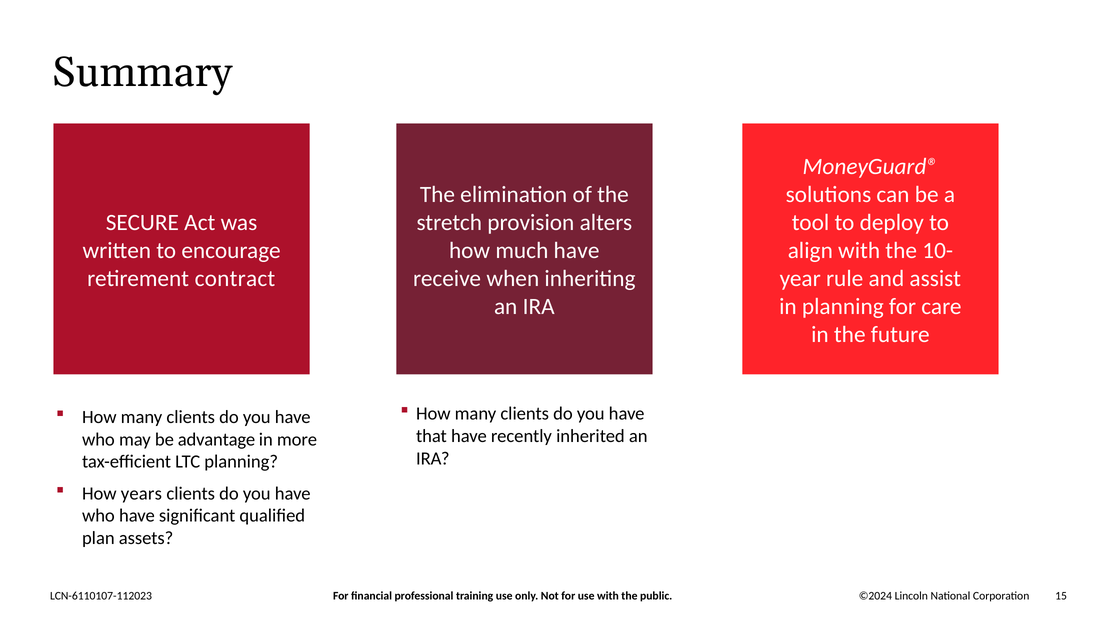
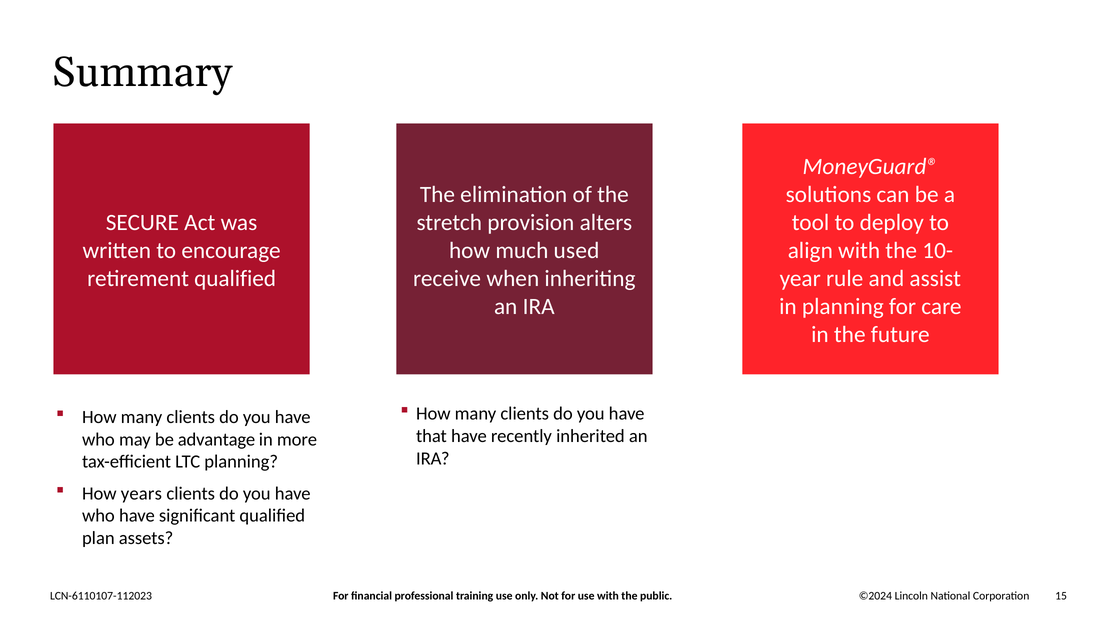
much have: have -> used
retirement contract: contract -> qualified
